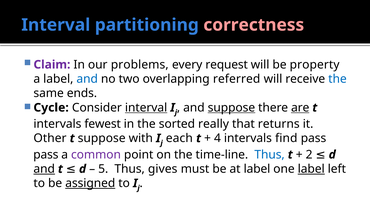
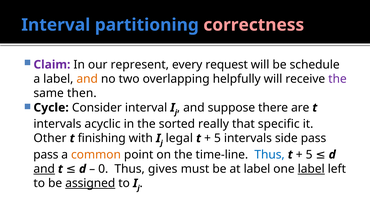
problems: problems -> represent
property: property -> schedule
and at (87, 79) colour: blue -> orange
referred: referred -> helpfully
the at (338, 79) colour: blue -> purple
ends: ends -> then
interval at (146, 108) underline: present -> none
suppose at (231, 108) underline: present -> none
are underline: present -> none
fewest: fewest -> acyclic
returns: returns -> specific
t suppose: suppose -> finishing
each: each -> legal
4 at (217, 138): 4 -> 5
find: find -> side
common colour: purple -> orange
2 at (309, 155): 2 -> 5
5: 5 -> 0
